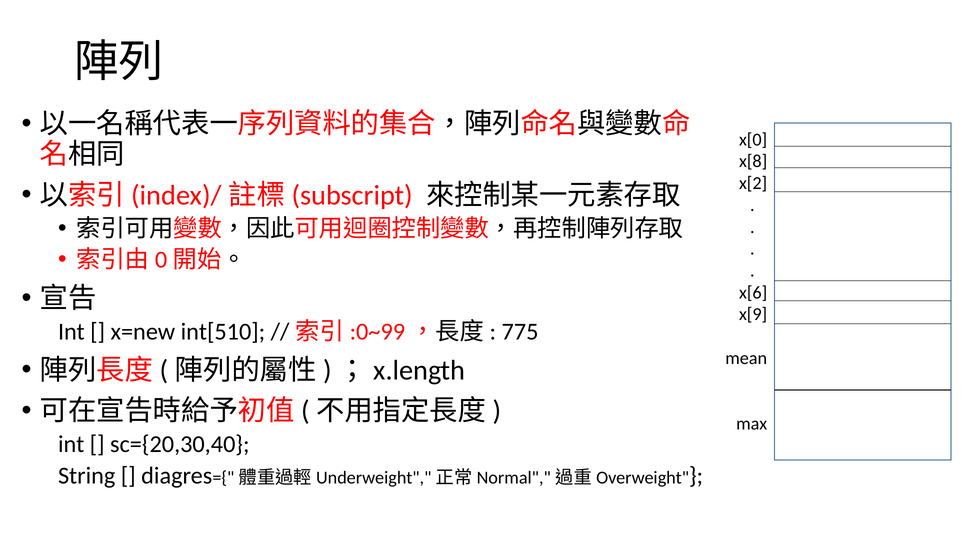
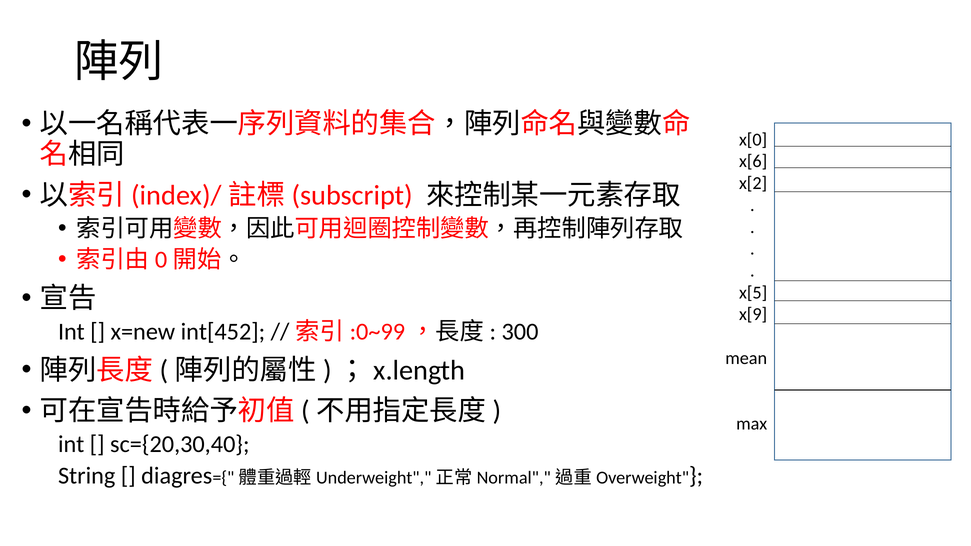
x[8: x[8 -> x[6
x[6: x[6 -> x[5
int[510: int[510 -> int[452
775: 775 -> 300
